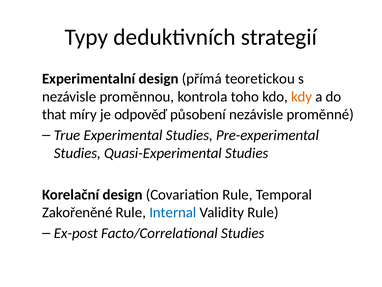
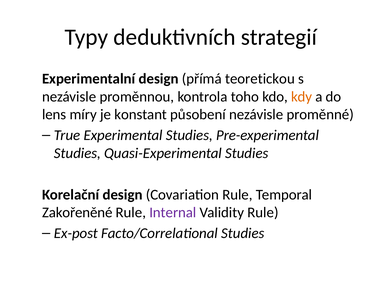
that: that -> lens
odpověď: odpověď -> konstant
Internal colour: blue -> purple
